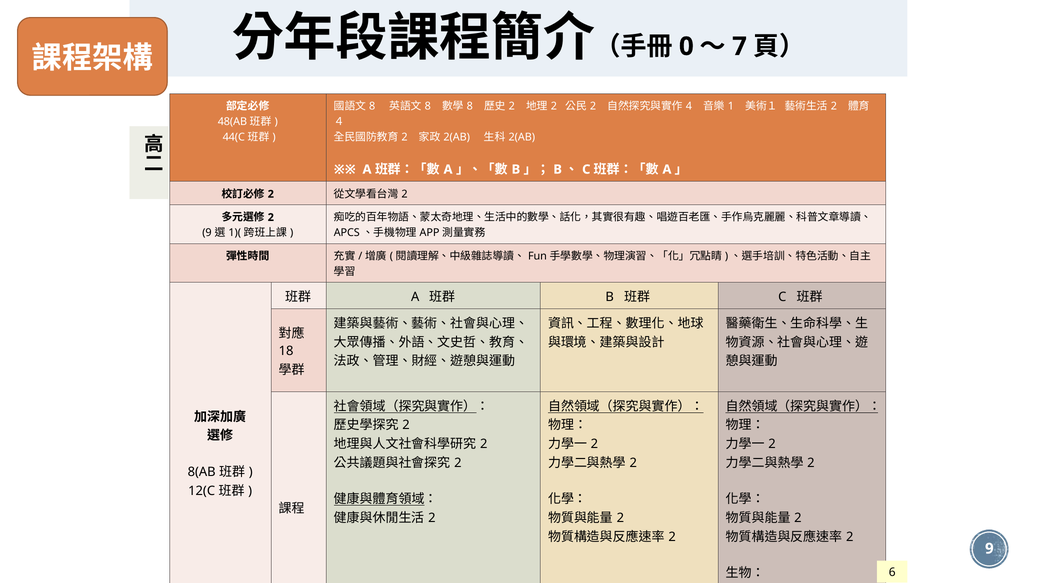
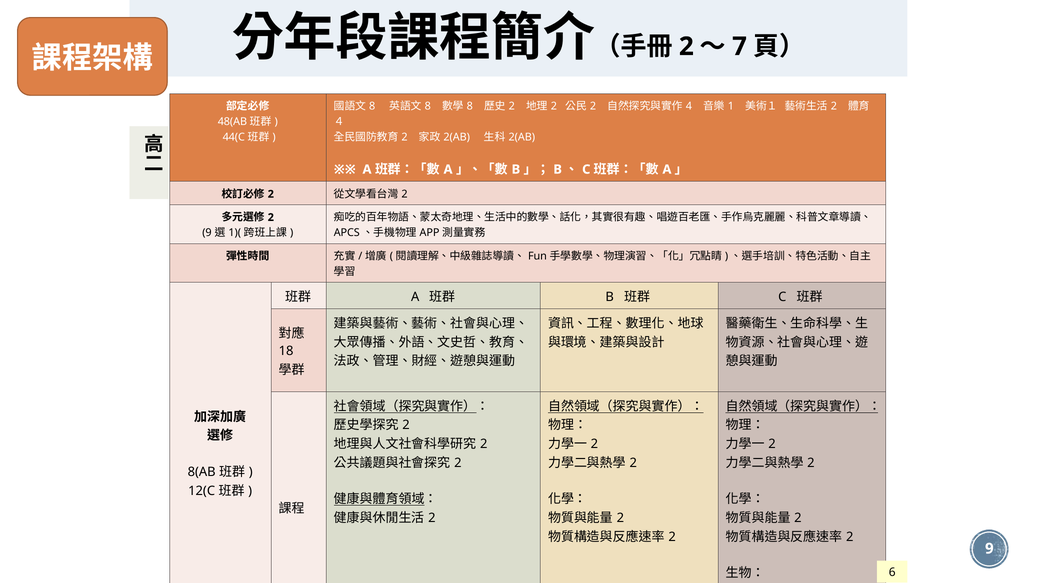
0 at (686, 46): 0 -> 2
